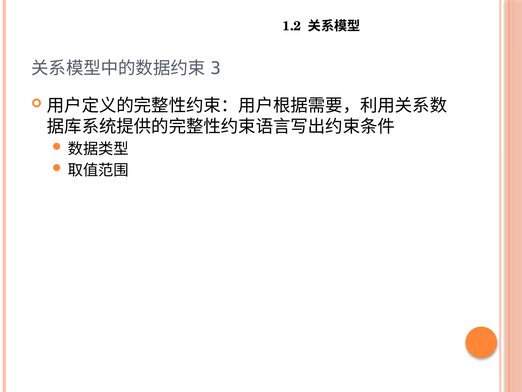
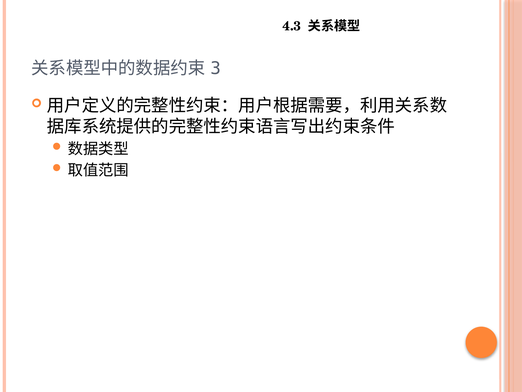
1.2: 1.2 -> 4.3
